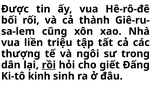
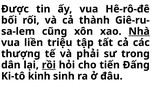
Nhà underline: none -> present
ngôi: ngôi -> phải
giết: giết -> tiến
